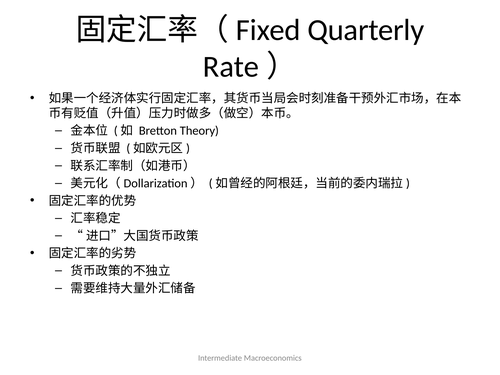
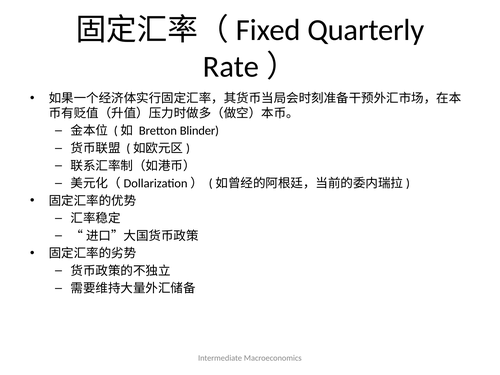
Theory: Theory -> Blinder
